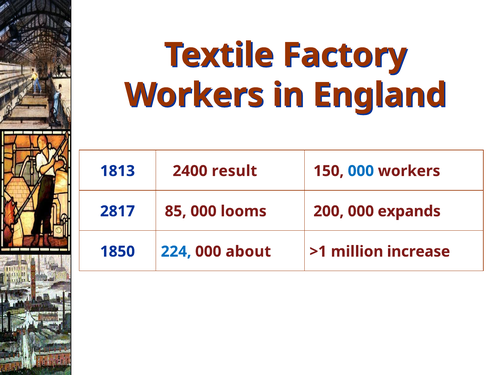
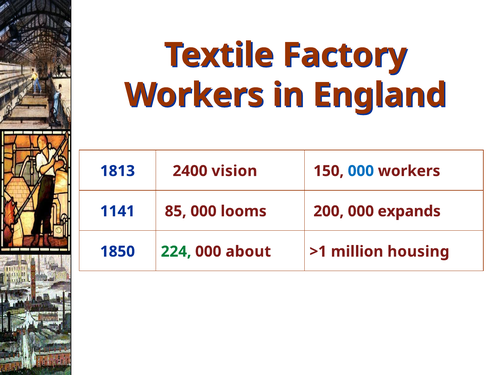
result: result -> vision
2817: 2817 -> 1141
224 colour: blue -> green
increase: increase -> housing
